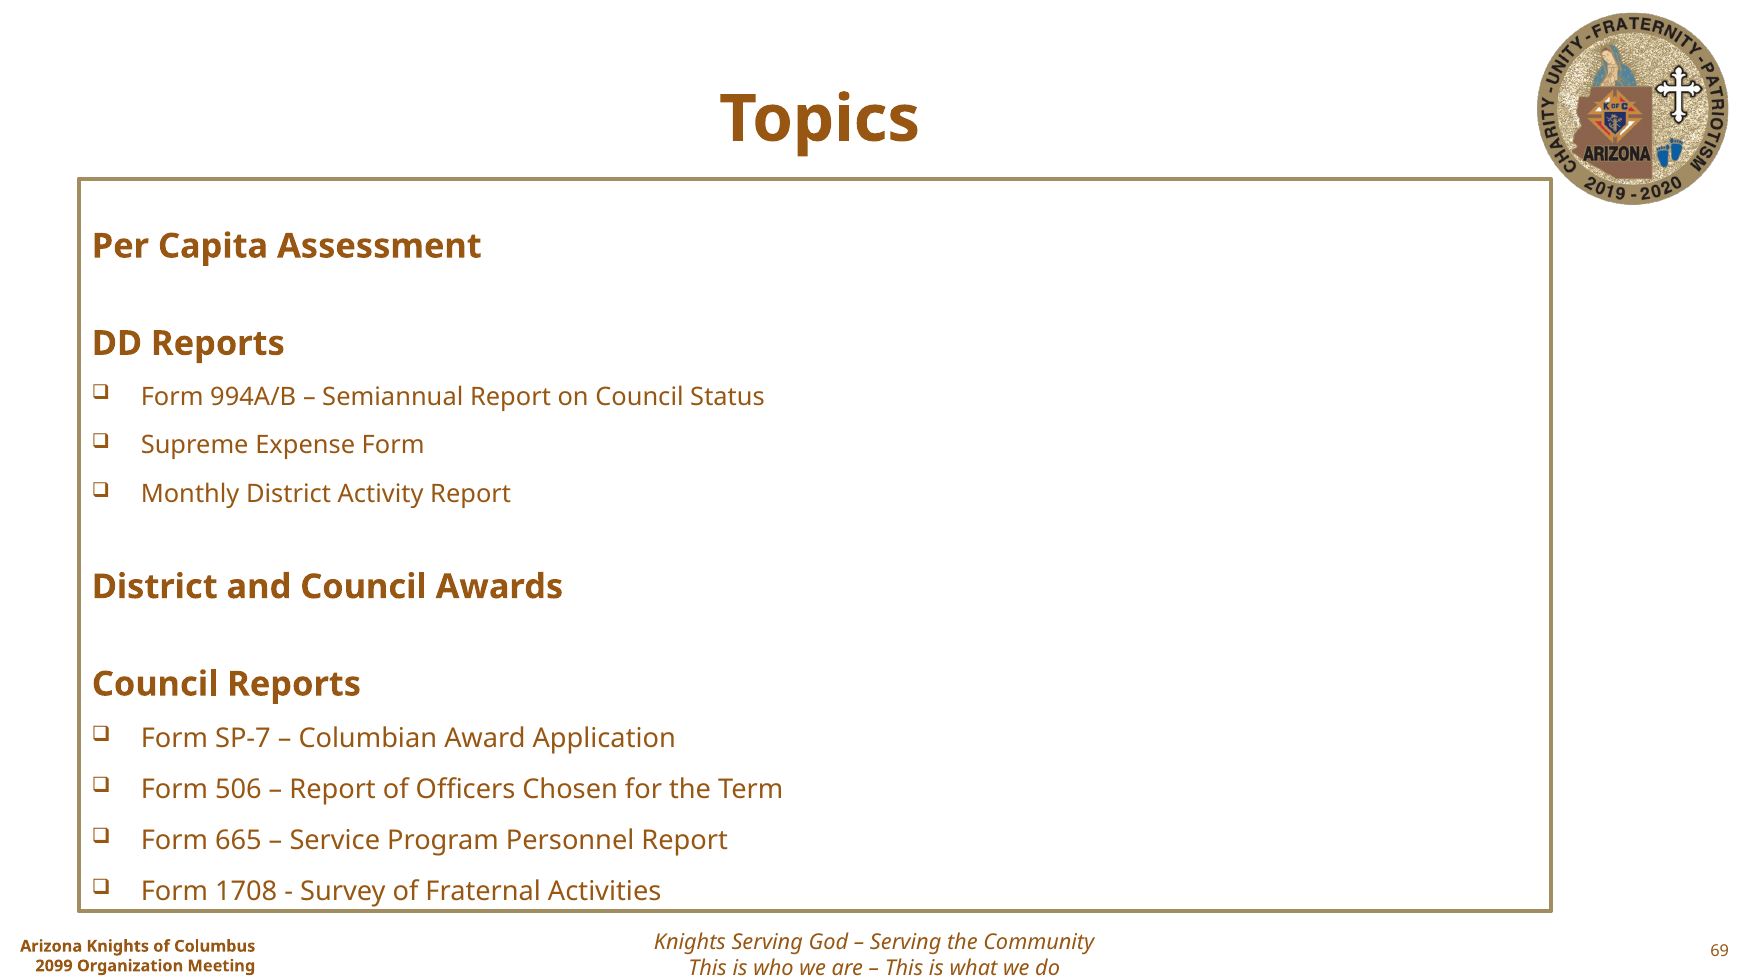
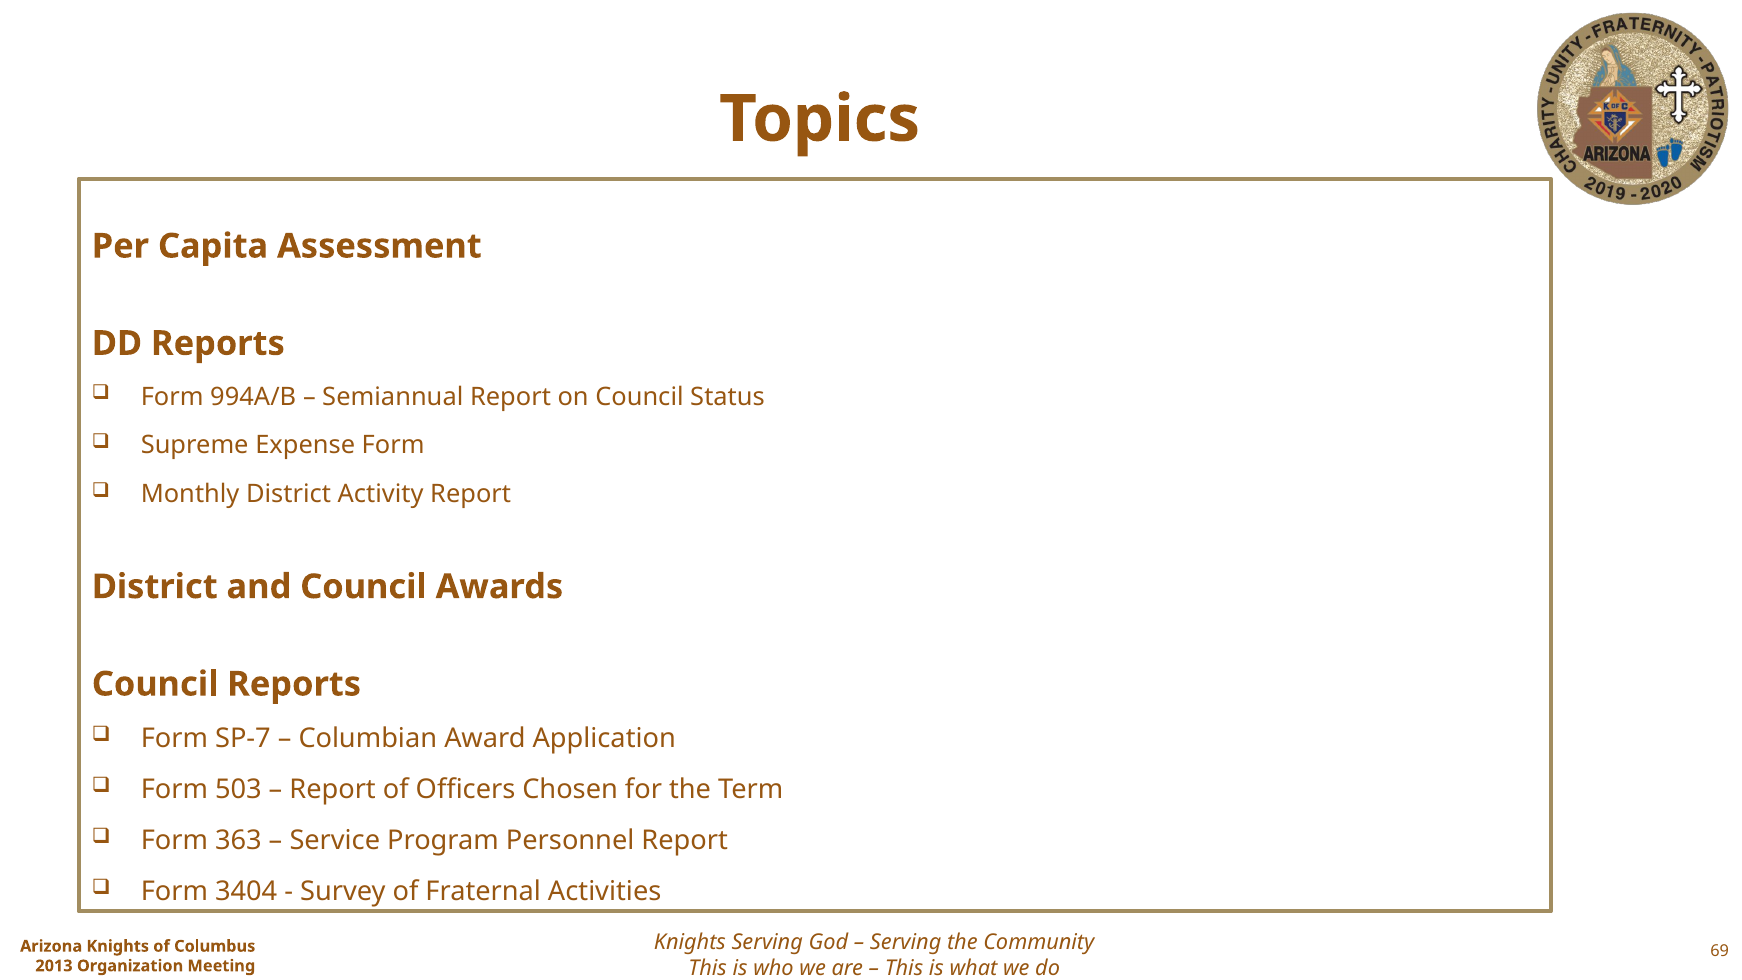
506: 506 -> 503
665: 665 -> 363
1708: 1708 -> 3404
2099: 2099 -> 2013
